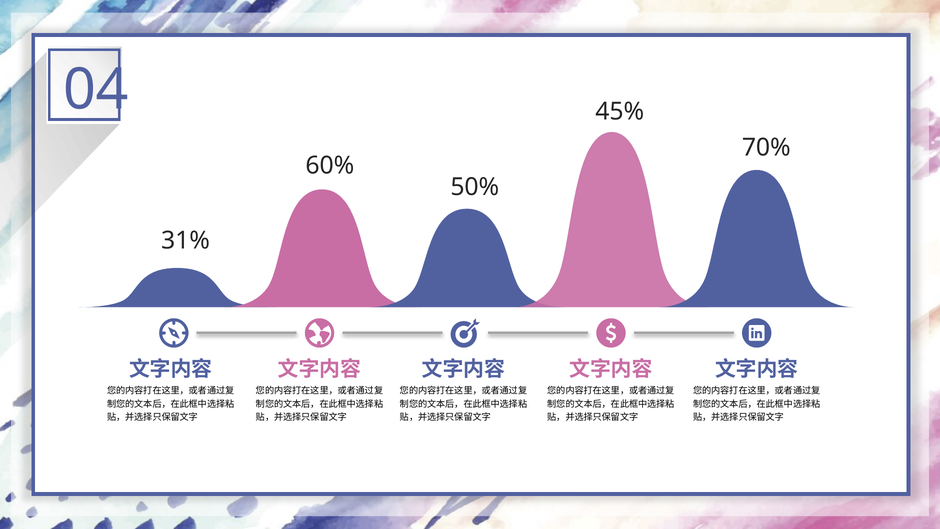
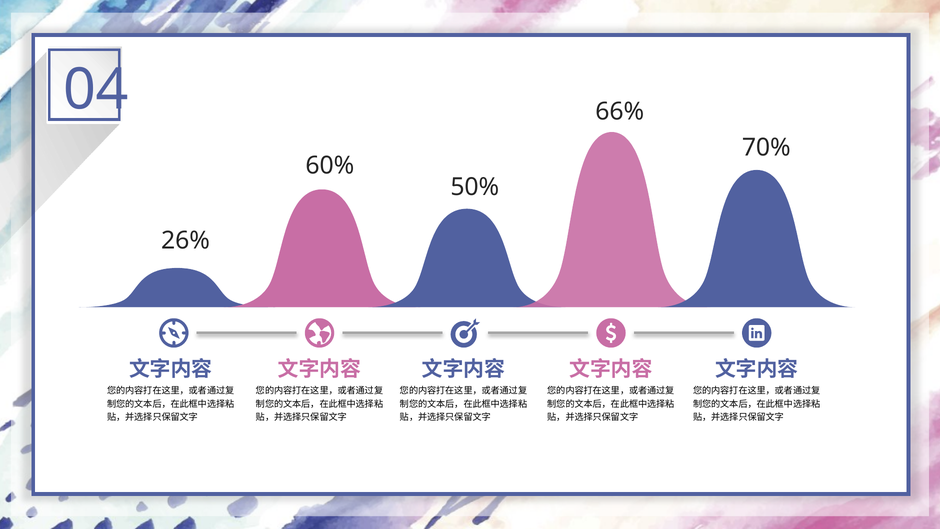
45%: 45% -> 66%
31%: 31% -> 26%
